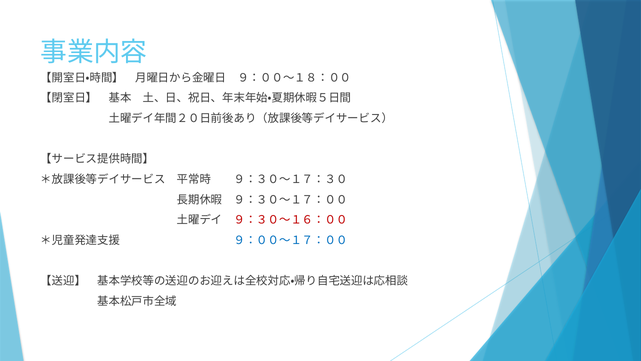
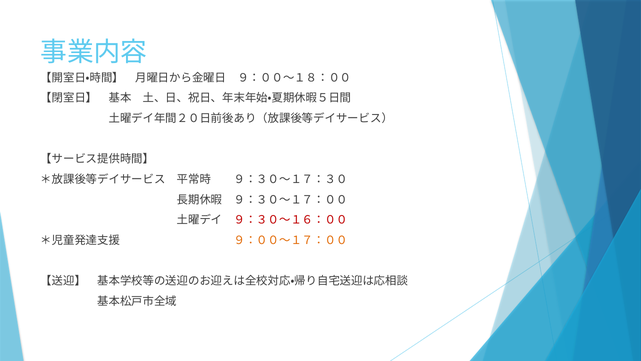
９：００～１７：００ colour: blue -> orange
